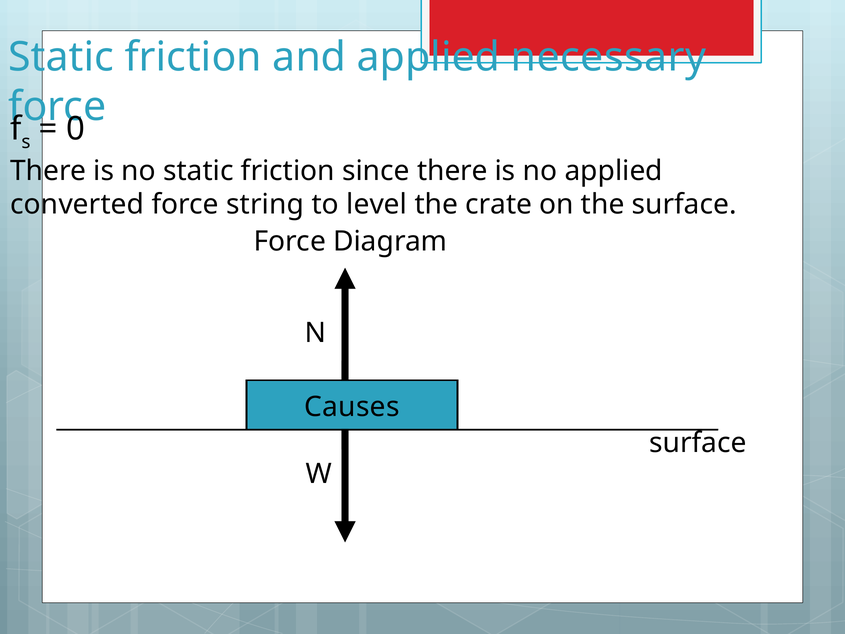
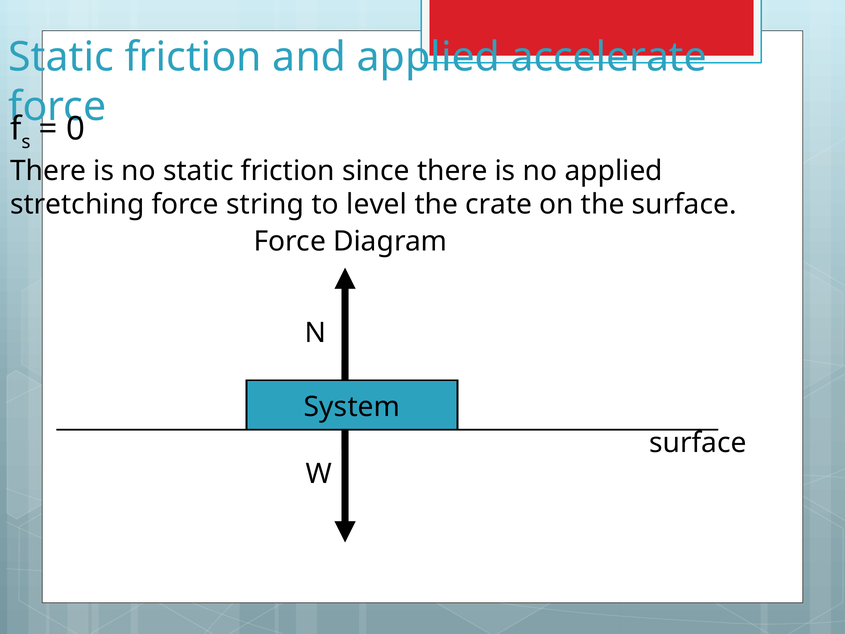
necessary: necessary -> accelerate
converted: converted -> stretching
Causes: Causes -> System
